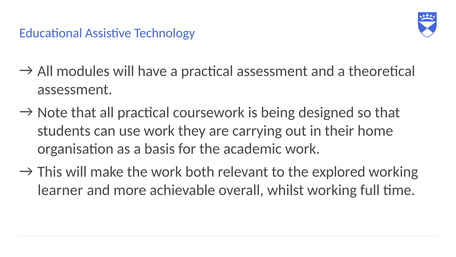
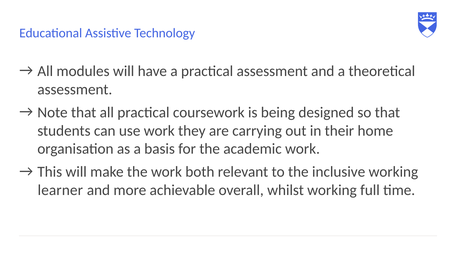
explored: explored -> inclusive
